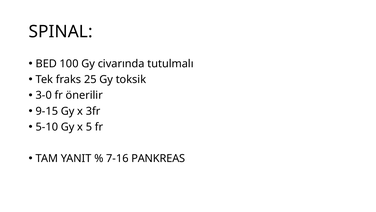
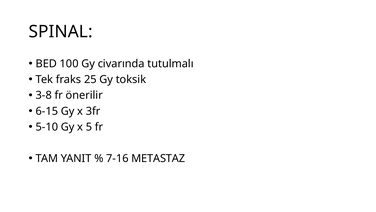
3-0: 3-0 -> 3-8
9-15: 9-15 -> 6-15
PANKREAS: PANKREAS -> METASTAZ
